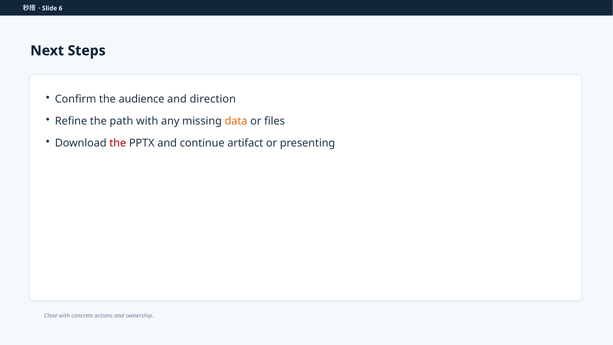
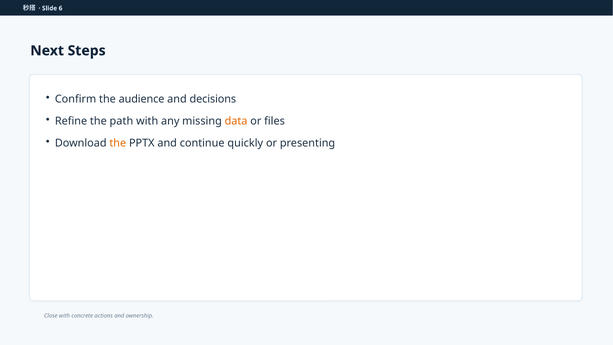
direction: direction -> decisions
the at (118, 143) colour: red -> orange
artifact: artifact -> quickly
